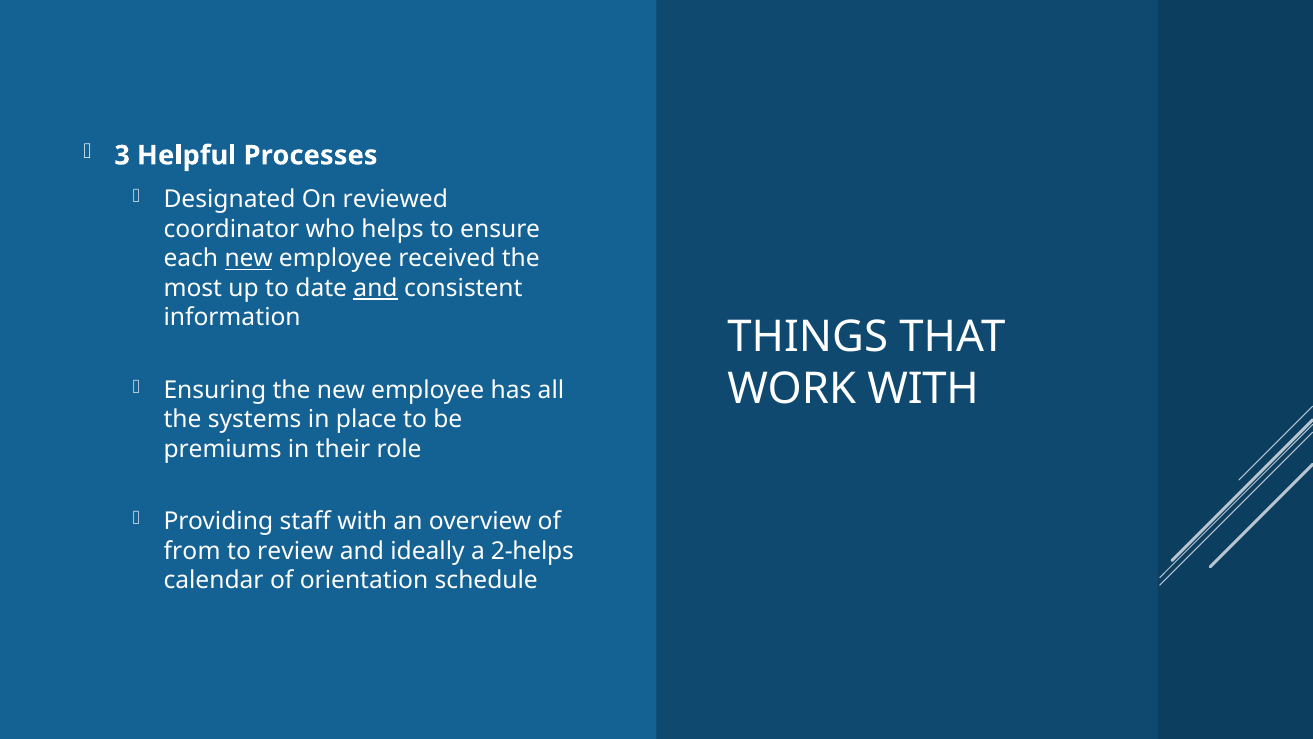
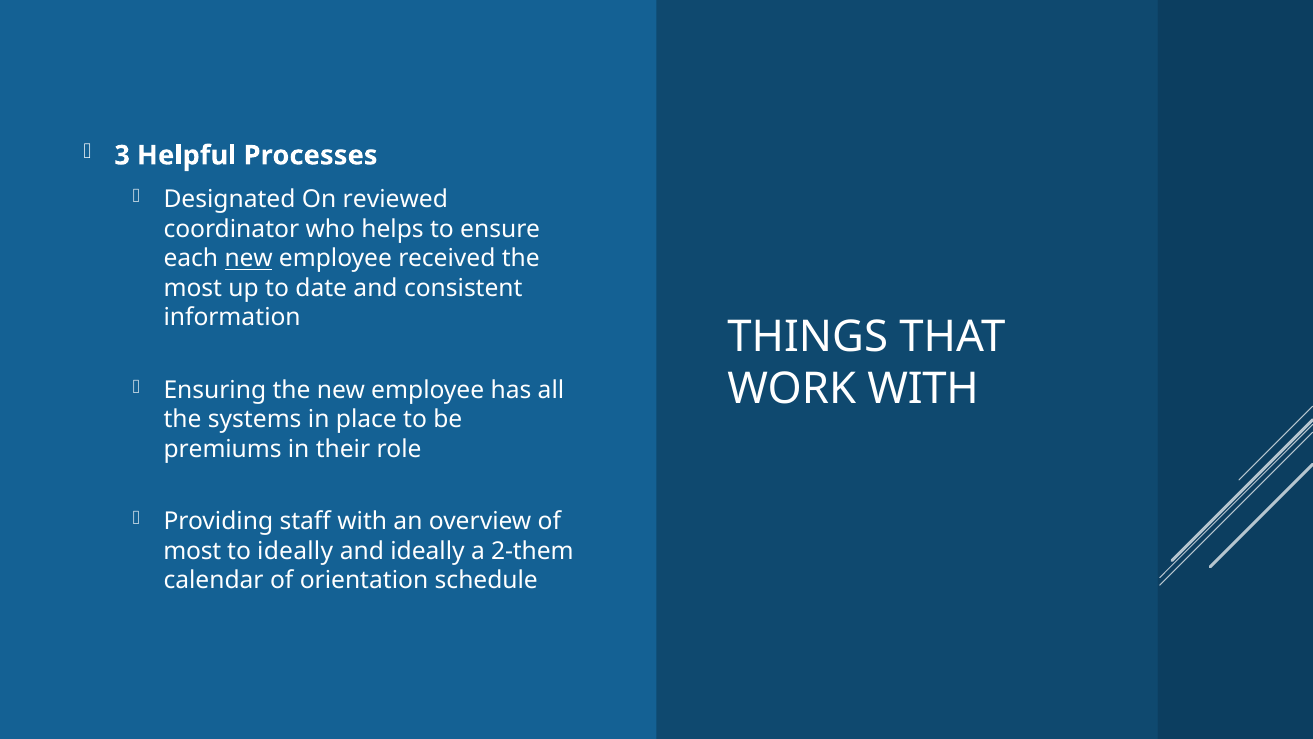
and at (376, 288) underline: present -> none
from at (192, 551): from -> most
to review: review -> ideally
2-helps: 2-helps -> 2-them
